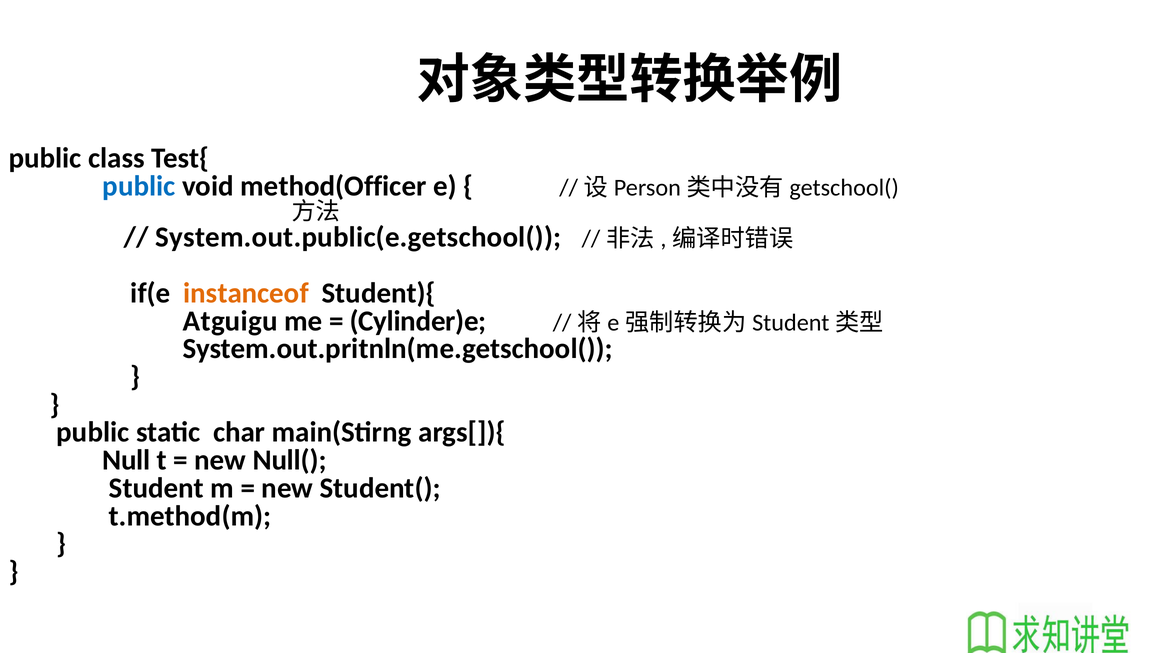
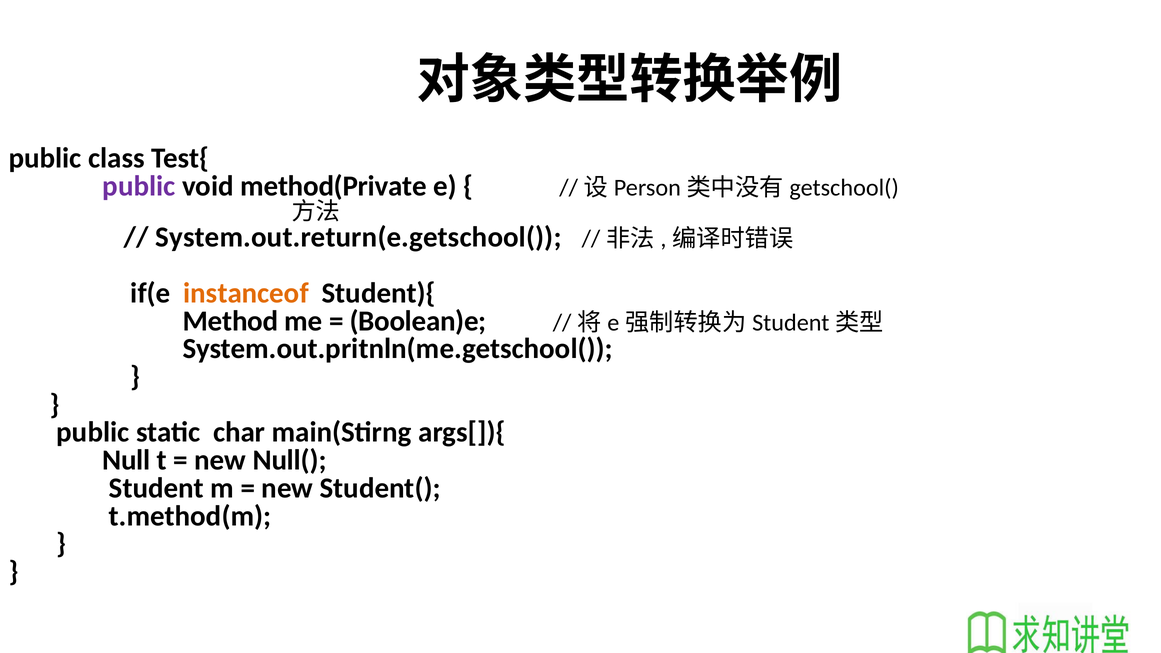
public at (139, 186) colour: blue -> purple
method(Officer: method(Officer -> method(Private
System.out.public(e.getschool(: System.out.public(e.getschool( -> System.out.return(e.getschool(
Atguigu: Atguigu -> Method
Cylinder)e: Cylinder)e -> Boolean)e
